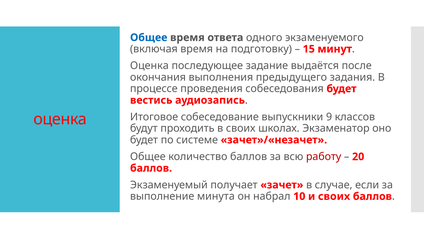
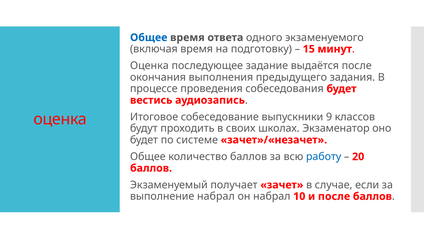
работу colour: red -> blue
выполнение минута: минута -> набрал
и своих: своих -> после
